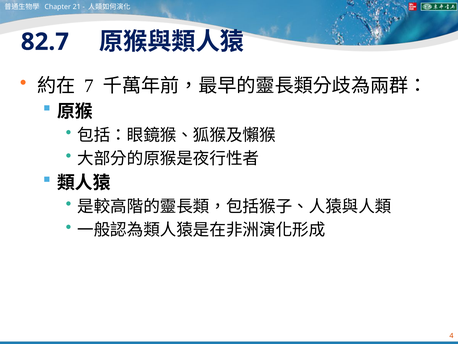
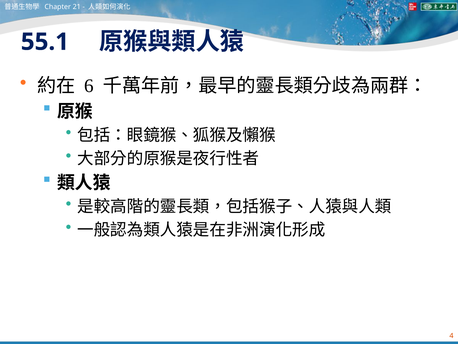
82.7: 82.7 -> 55.1
7: 7 -> 6
